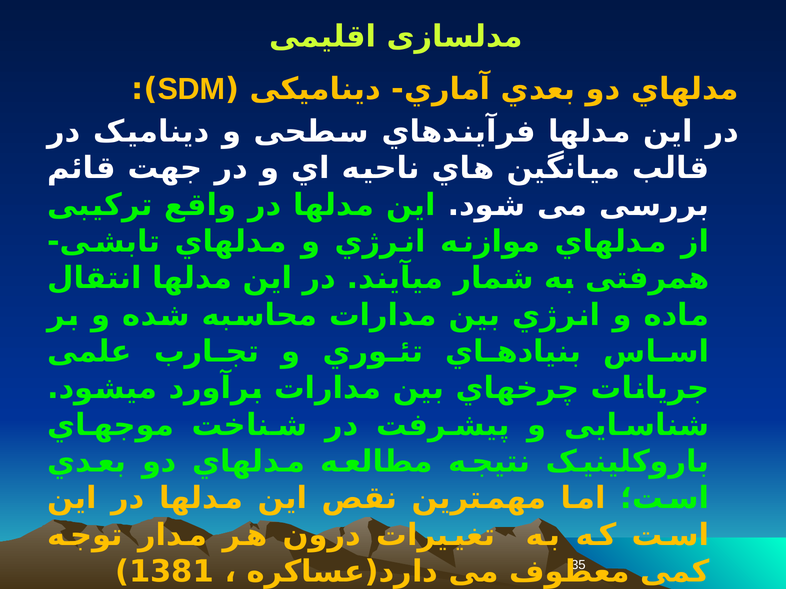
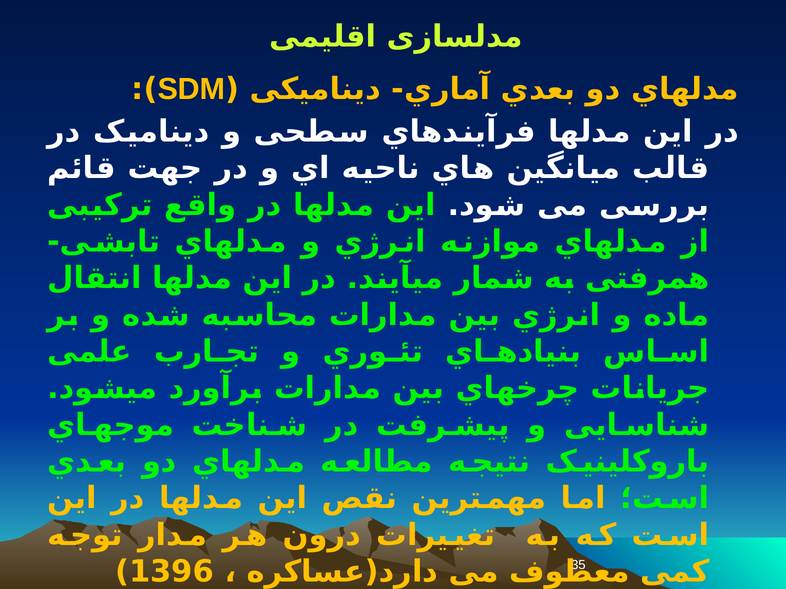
1381: 1381 -> 1396
